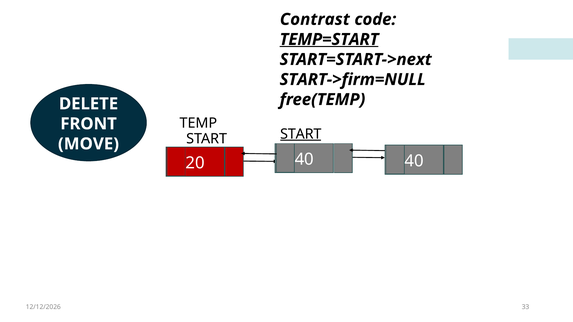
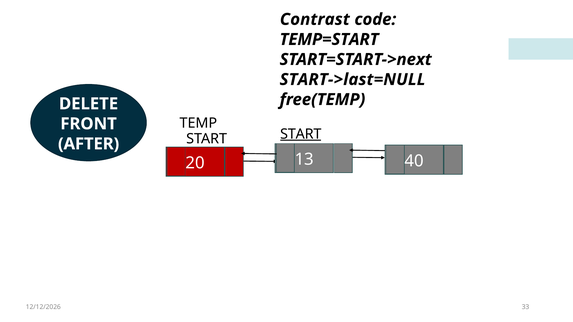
TEMP=START underline: present -> none
START->firm=NULL: START->firm=NULL -> START->last=NULL
MOVE: MOVE -> AFTER
20 40: 40 -> 13
